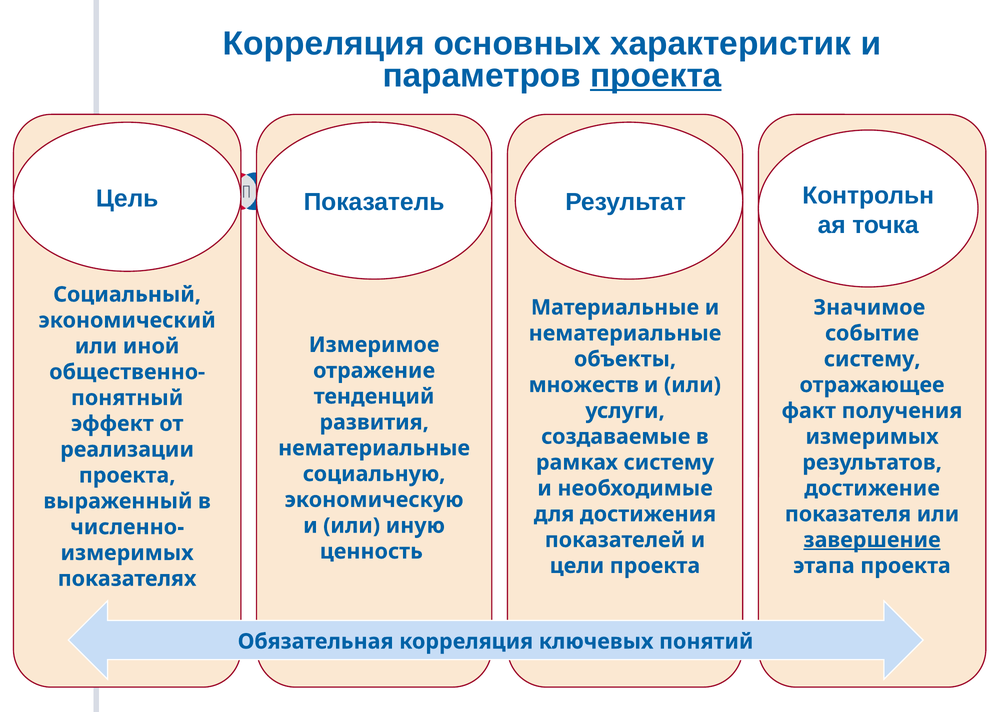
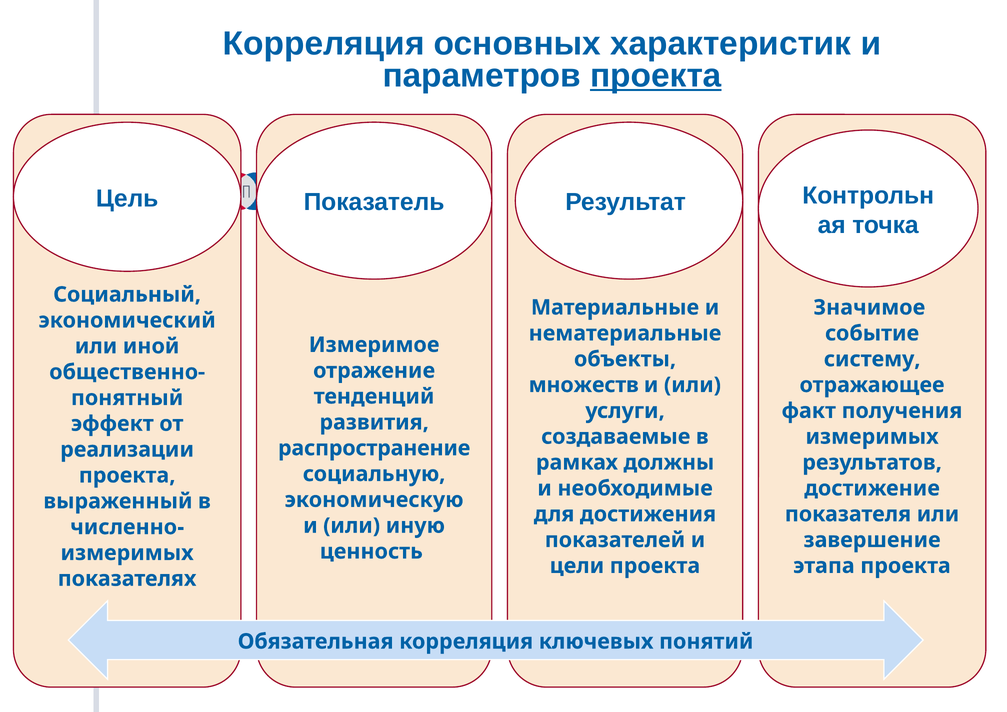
нематериальные at (374, 448): нематериальные -> распространение
рамках систему: систему -> должны
завершение underline: present -> none
